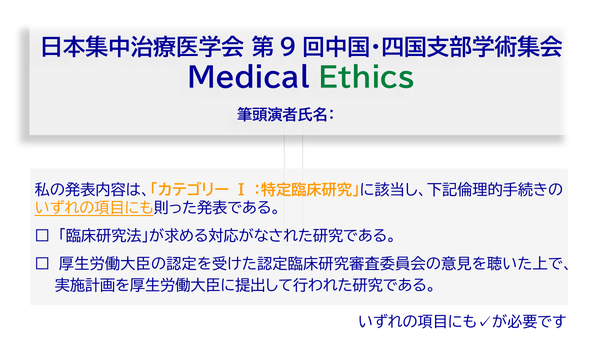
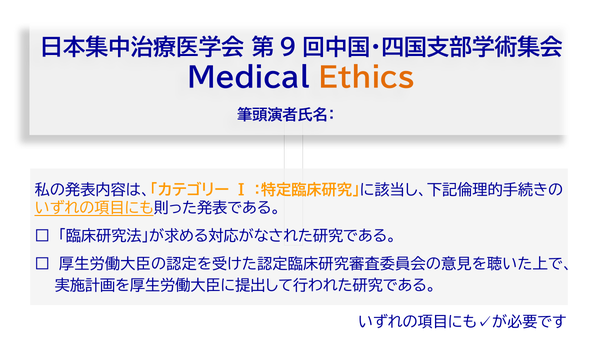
Ethics colour: green -> orange
